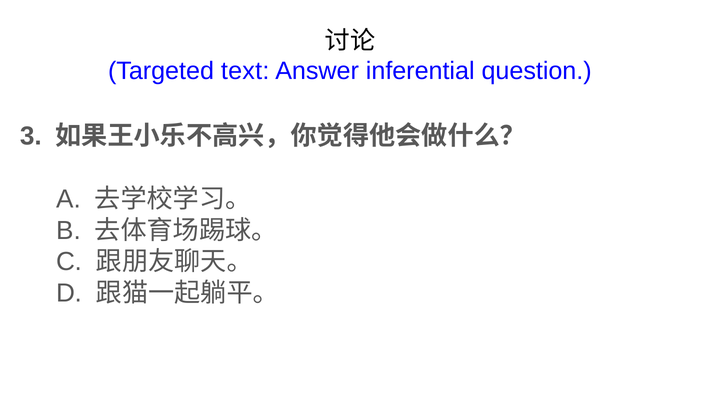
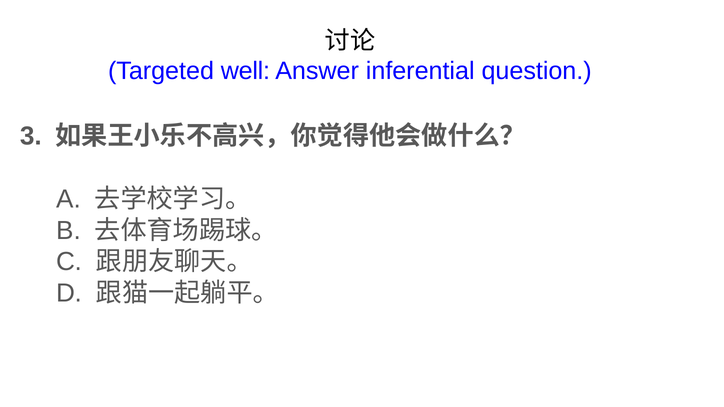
text: text -> well
